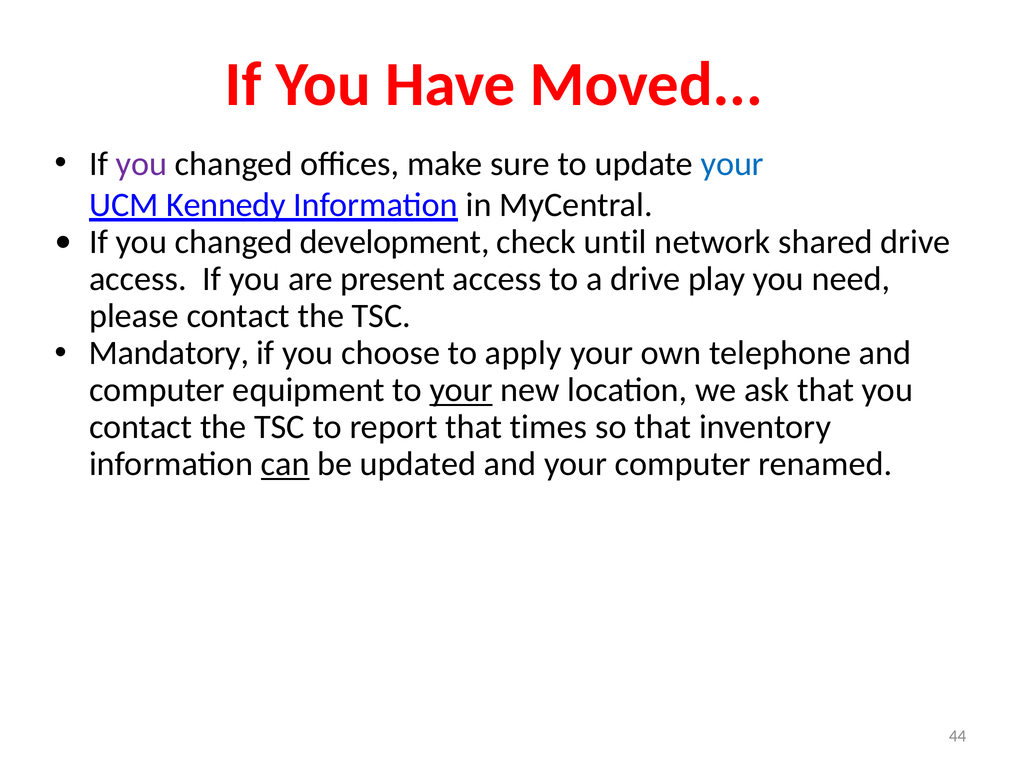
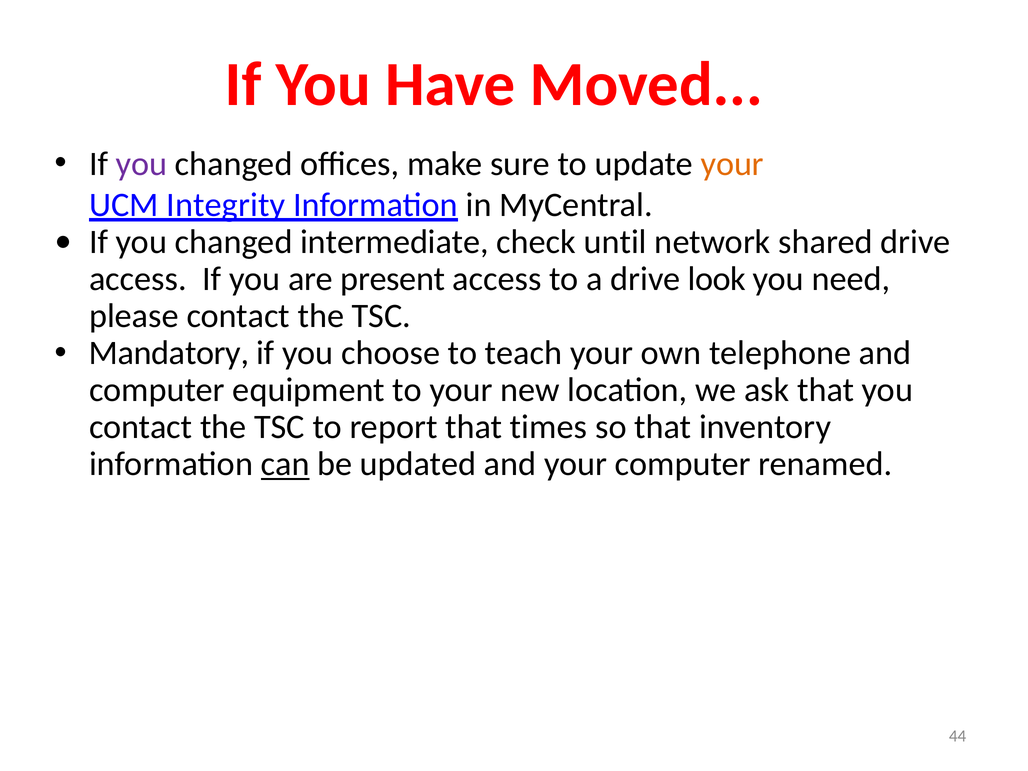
your at (732, 164) colour: blue -> orange
Kennedy: Kennedy -> Integrity
development: development -> intermediate
play: play -> look
apply: apply -> teach
your at (461, 390) underline: present -> none
